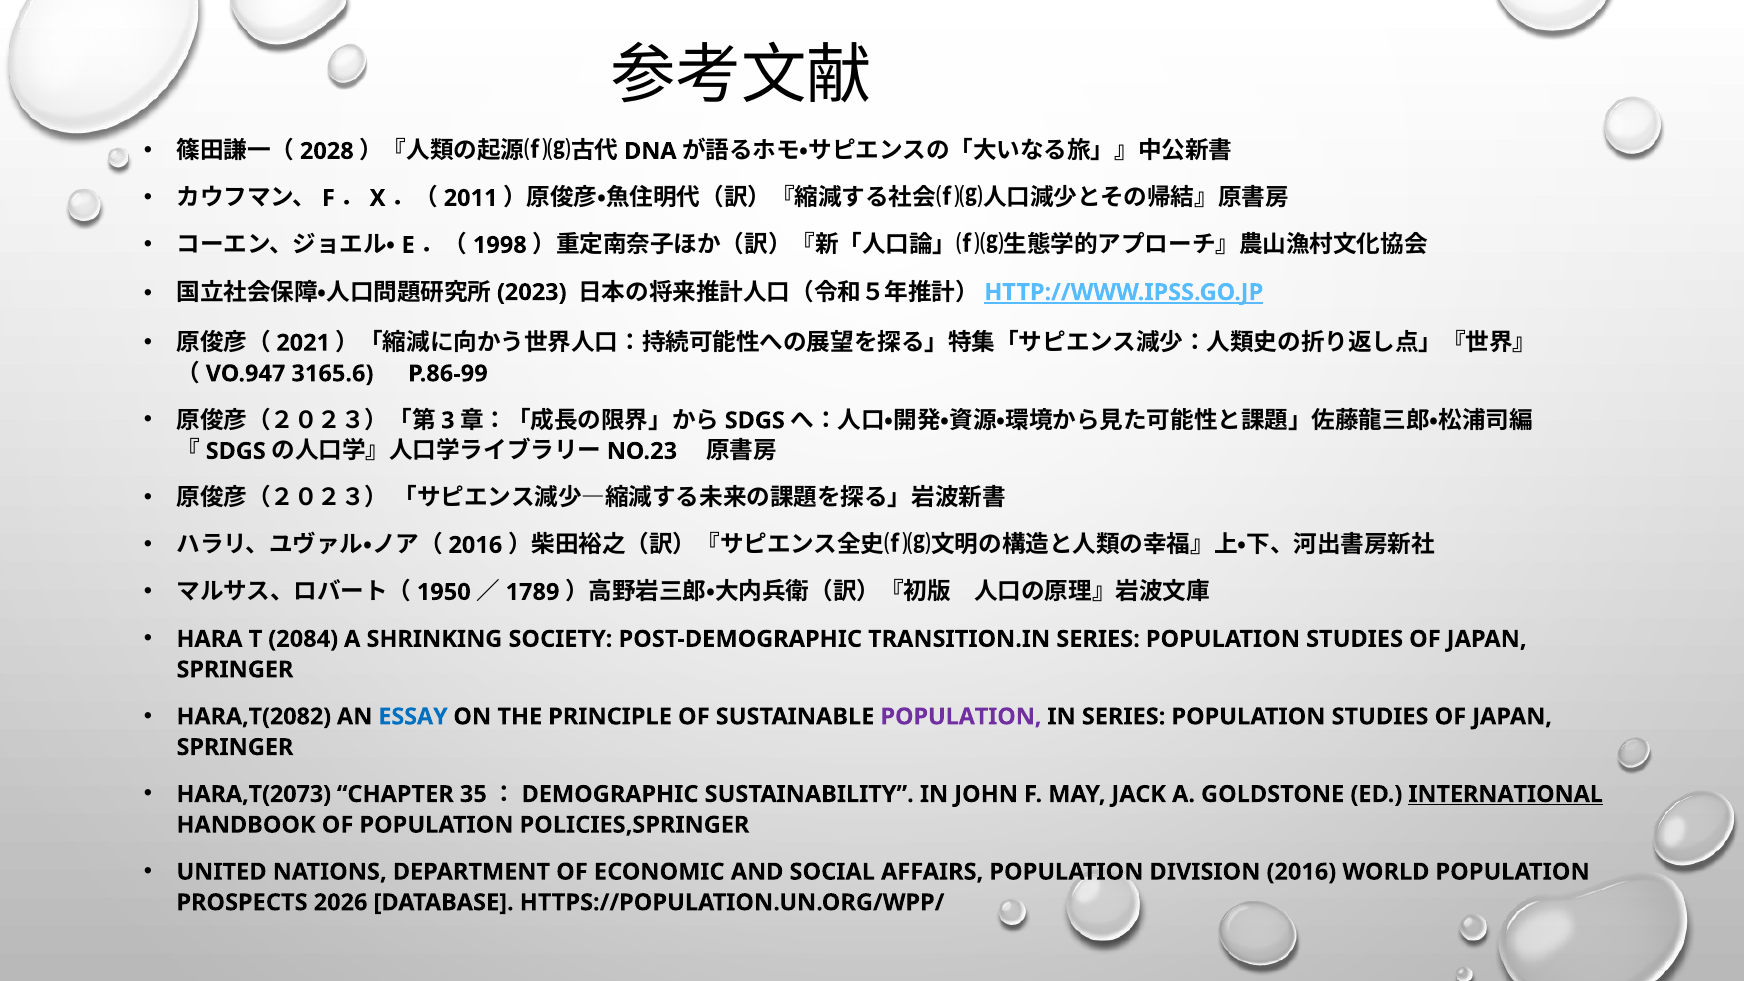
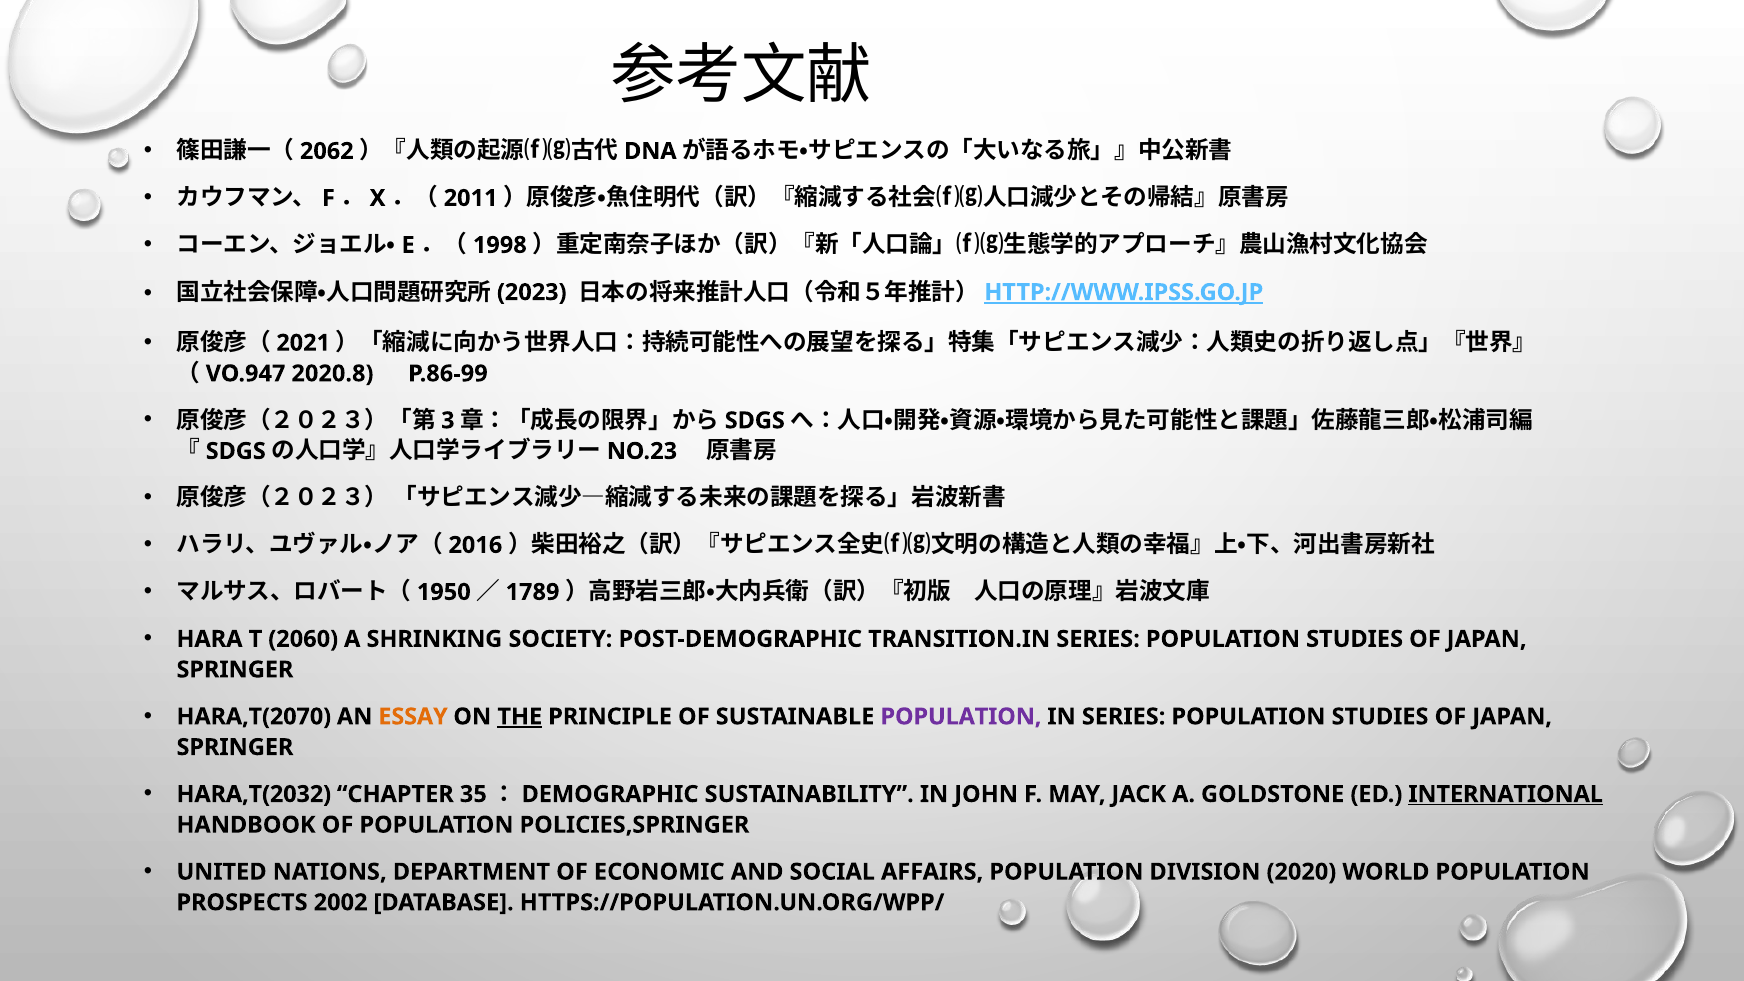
2028: 2028 -> 2062
3165.6: 3165.6 -> 2020.8
2084: 2084 -> 2060
HARA,T(2082: HARA,T(2082 -> HARA,T(2070
ESSAY colour: blue -> orange
THE underline: none -> present
HARA,T(2073: HARA,T(2073 -> HARA,T(2032
DIVISION 2016: 2016 -> 2020
2026: 2026 -> 2002
